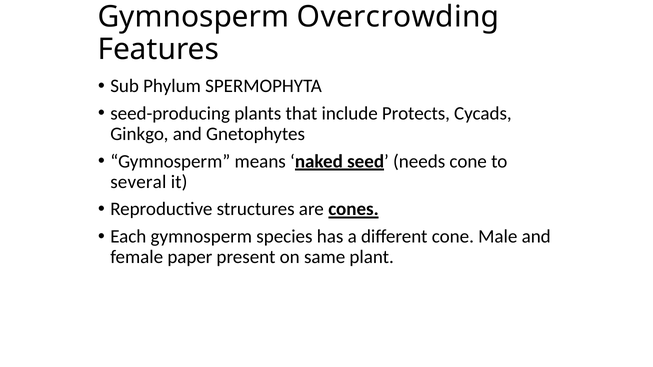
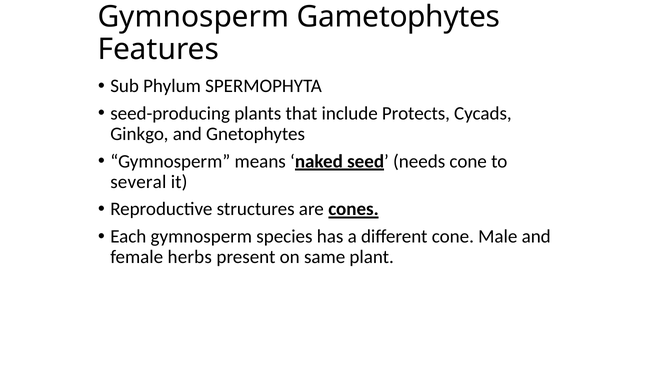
Overcrowding: Overcrowding -> Gametophytes
paper: paper -> herbs
